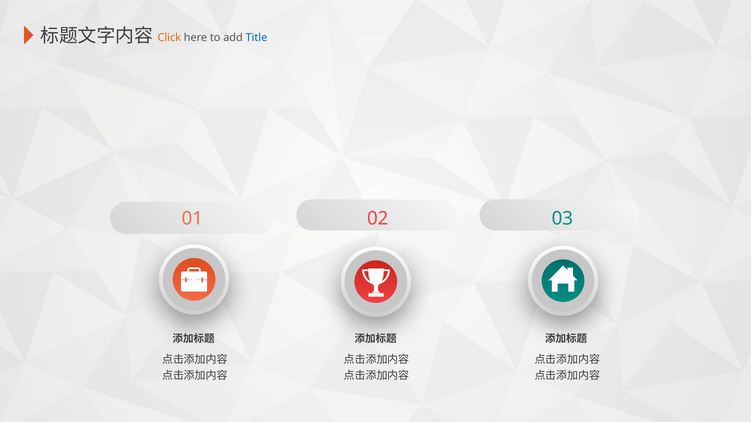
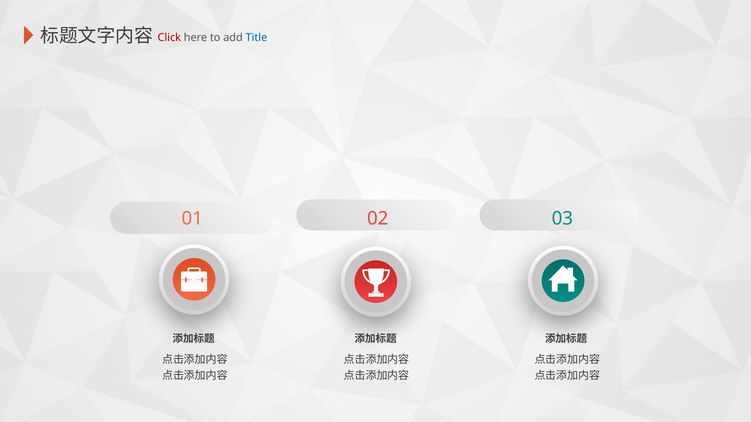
Click colour: orange -> red
